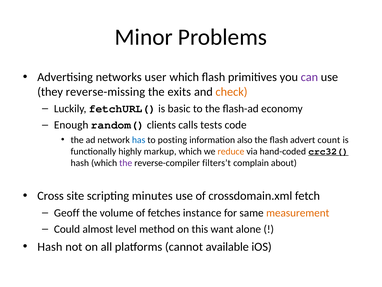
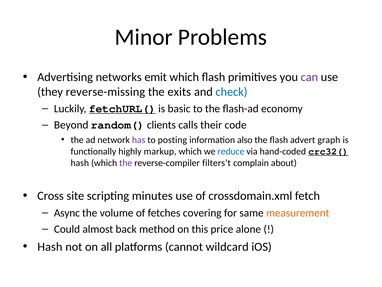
user: user -> emit
check colour: orange -> blue
fetchURL( underline: none -> present
Enough: Enough -> Beyond
tests: tests -> their
has colour: blue -> purple
count: count -> graph
reduce colour: orange -> blue
Geoff: Geoff -> Async
instance: instance -> covering
level: level -> back
want: want -> price
available: available -> wildcard
